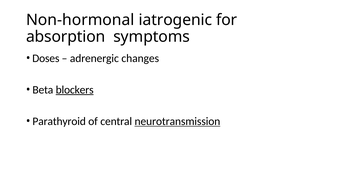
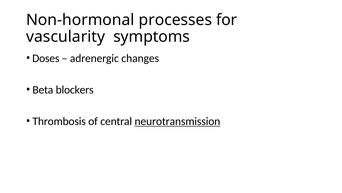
iatrogenic: iatrogenic -> processes
absorption: absorption -> vascularity
blockers underline: present -> none
Parathyroid: Parathyroid -> Thrombosis
